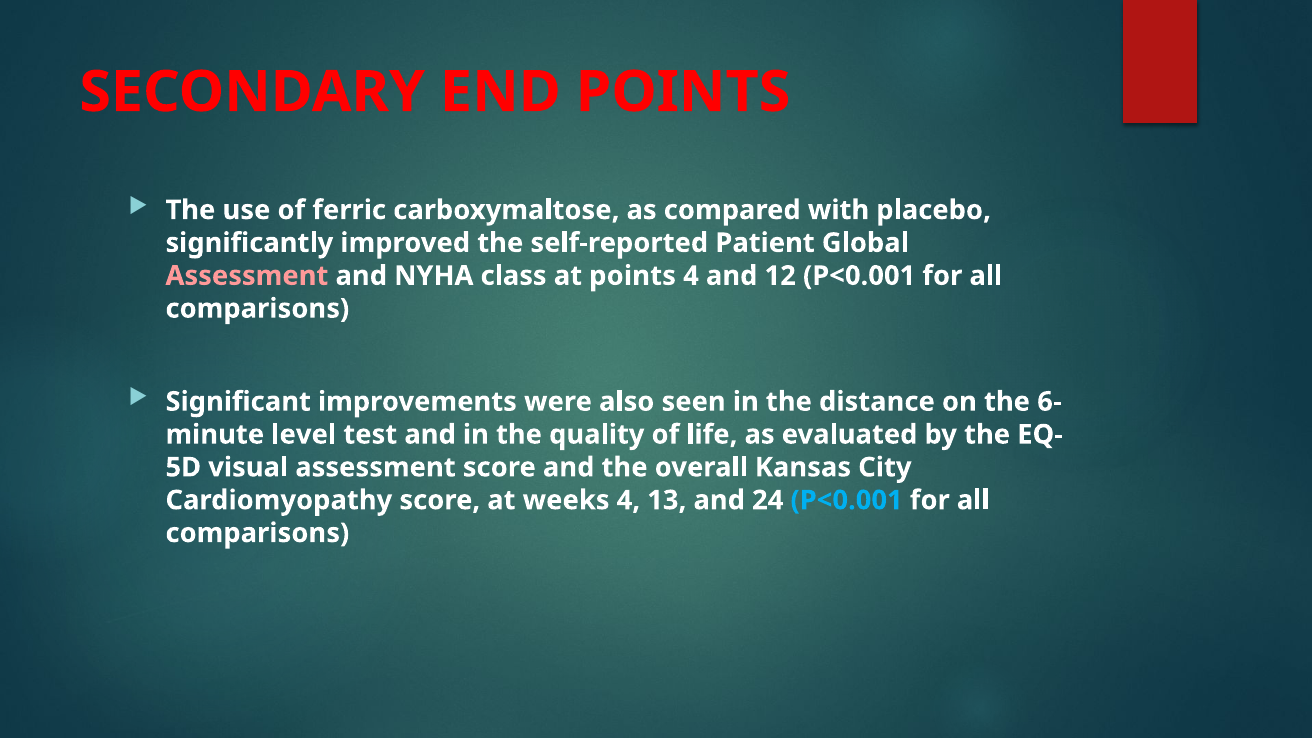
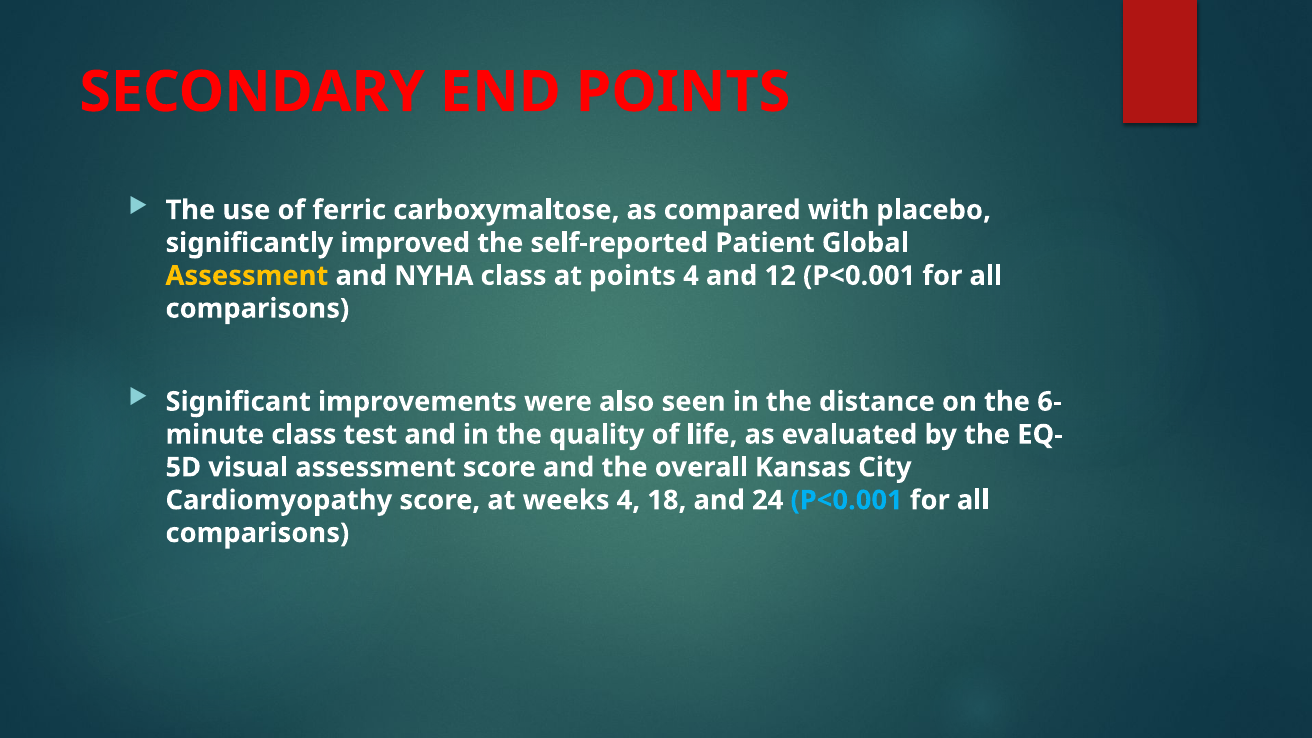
Assessment at (247, 276) colour: pink -> yellow
level at (304, 435): level -> class
13: 13 -> 18
